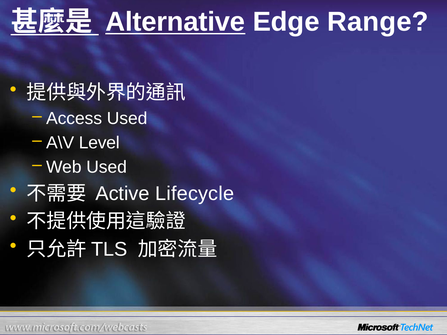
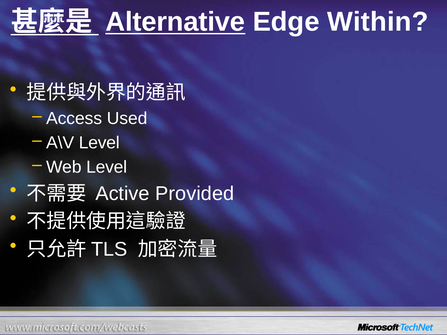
Range: Range -> Within
Web Used: Used -> Level
Lifecycle: Lifecycle -> Provided
